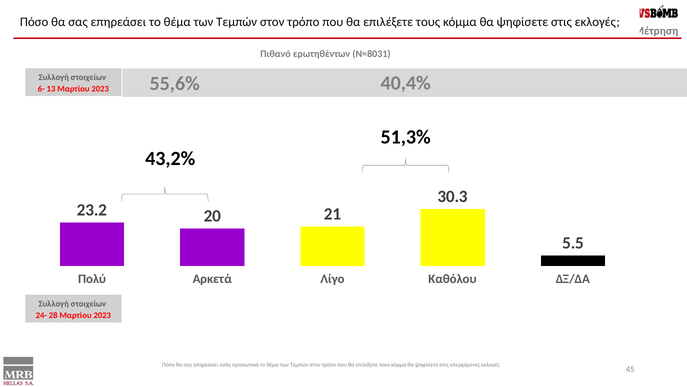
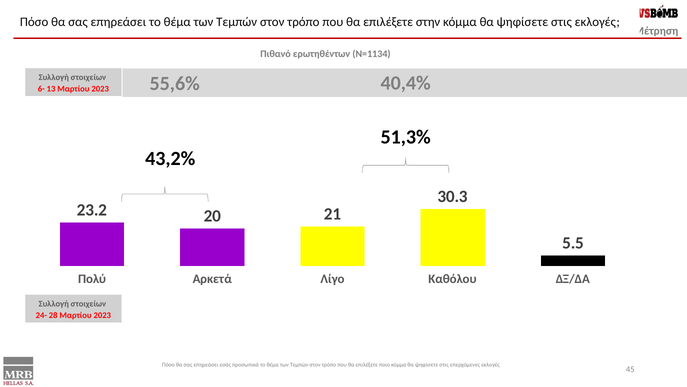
τους: τους -> στην
Ν=8031: Ν=8031 -> Ν=1134
